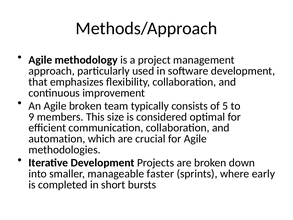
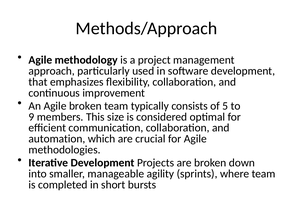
faster: faster -> agility
where early: early -> team
